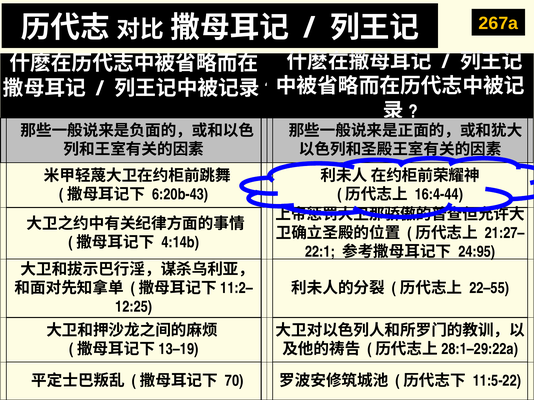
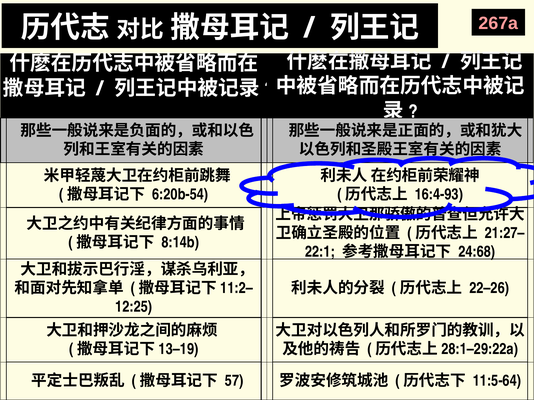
267a colour: yellow -> pink
6:20b-43: 6:20b-43 -> 6:20b-54
16:4-44: 16:4-44 -> 16:4-93
4:14b: 4:14b -> 8:14b
24:95: 24:95 -> 24:68
22–55: 22–55 -> 22–26
70: 70 -> 57
11:5-22: 11:5-22 -> 11:5-64
